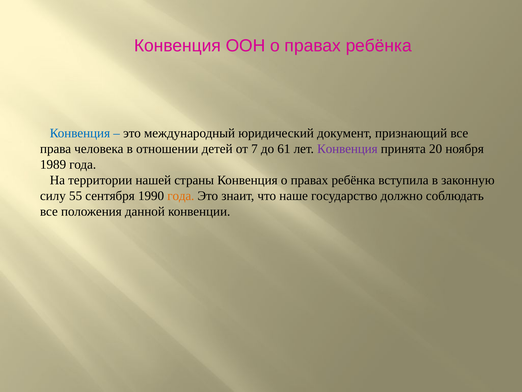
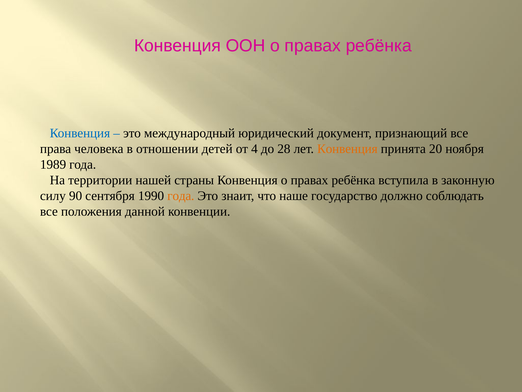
7: 7 -> 4
61: 61 -> 28
Конвенция at (347, 149) colour: purple -> orange
55: 55 -> 90
